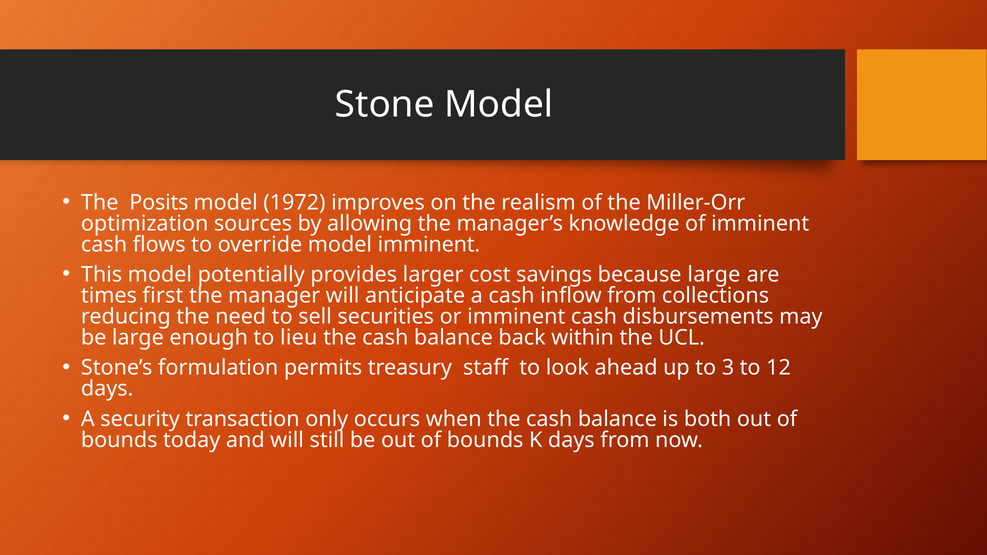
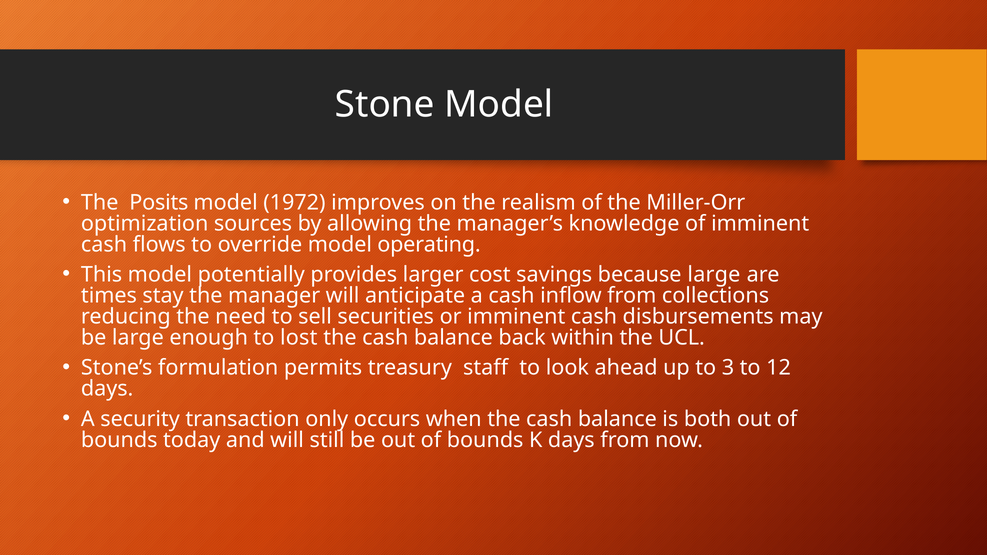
model imminent: imminent -> operating
first: first -> stay
lieu: lieu -> lost
